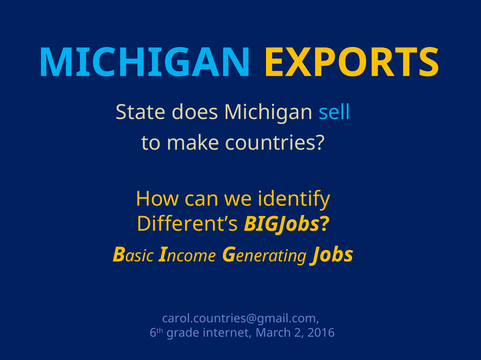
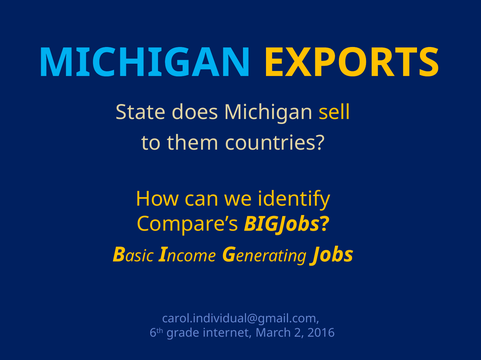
sell colour: light blue -> yellow
make: make -> them
Different’s: Different’s -> Compare’s
carol.countries@gmail.com: carol.countries@gmail.com -> carol.individual@gmail.com
